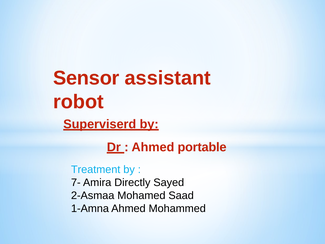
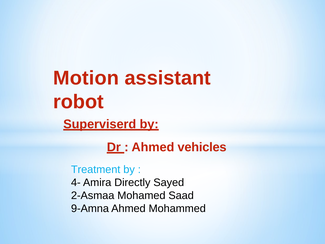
Sensor: Sensor -> Motion
portable: portable -> vehicles
7-: 7- -> 4-
1-Amna: 1-Amna -> 9-Amna
